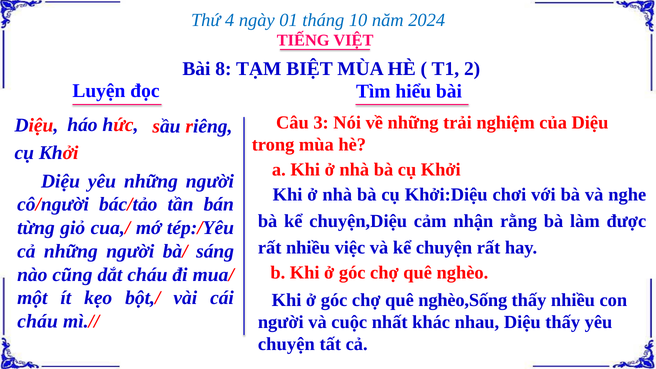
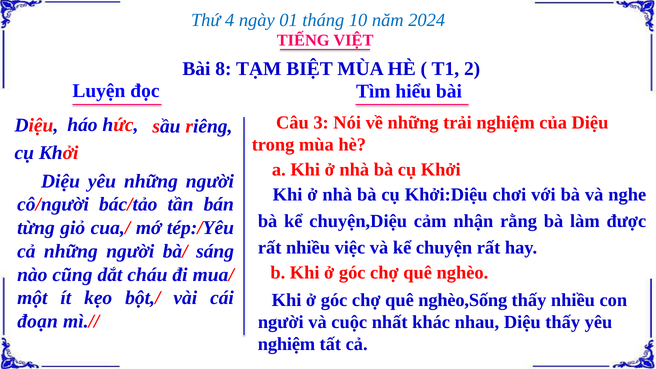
cháu at (38, 321): cháu -> đoạn
chuyện at (286, 344): chuyện -> nghiệm
